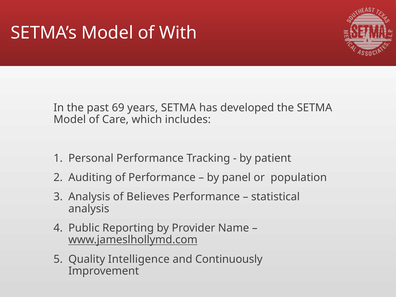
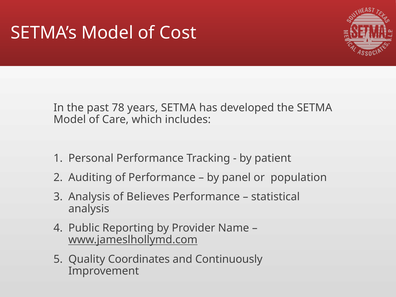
With: With -> Cost
69: 69 -> 78
Intelligence: Intelligence -> Coordinates
